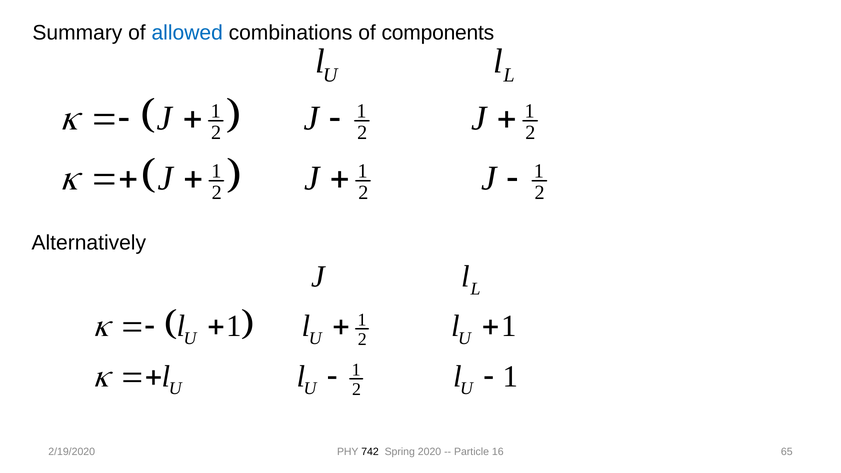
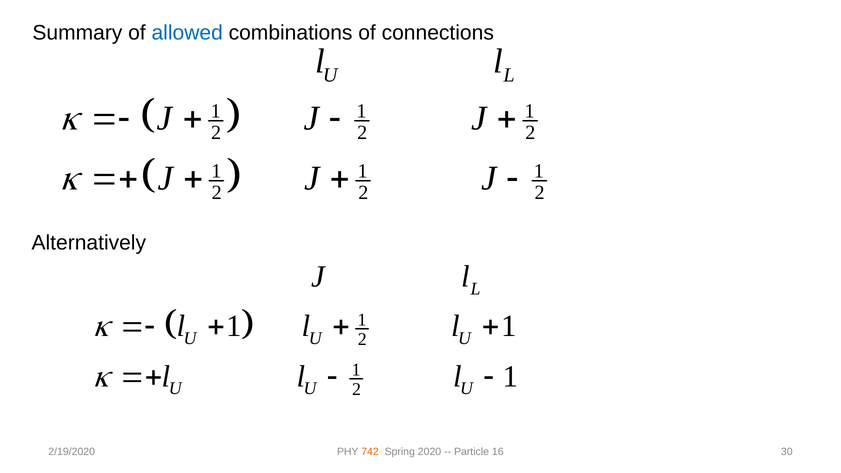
components: components -> connections
742 colour: black -> orange
65: 65 -> 30
